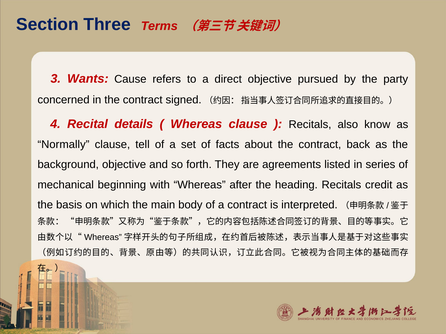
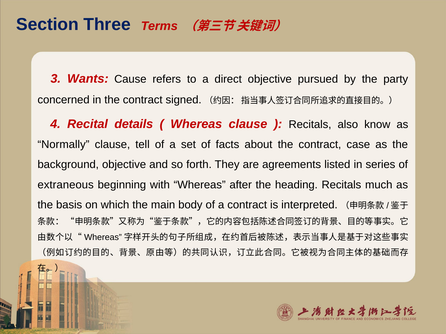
back: back -> case
mechanical: mechanical -> extraneous
credit: credit -> much
